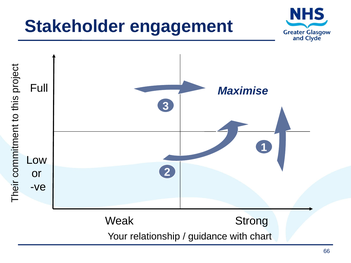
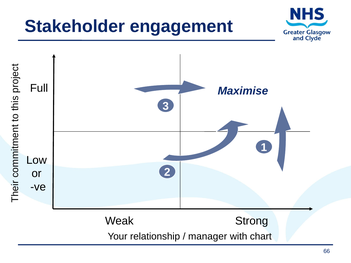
guidance: guidance -> manager
